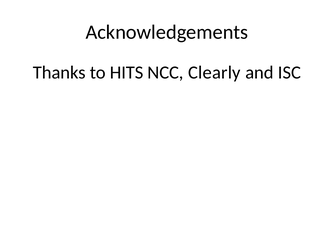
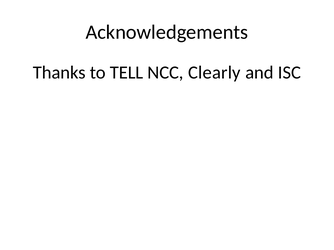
HITS: HITS -> TELL
